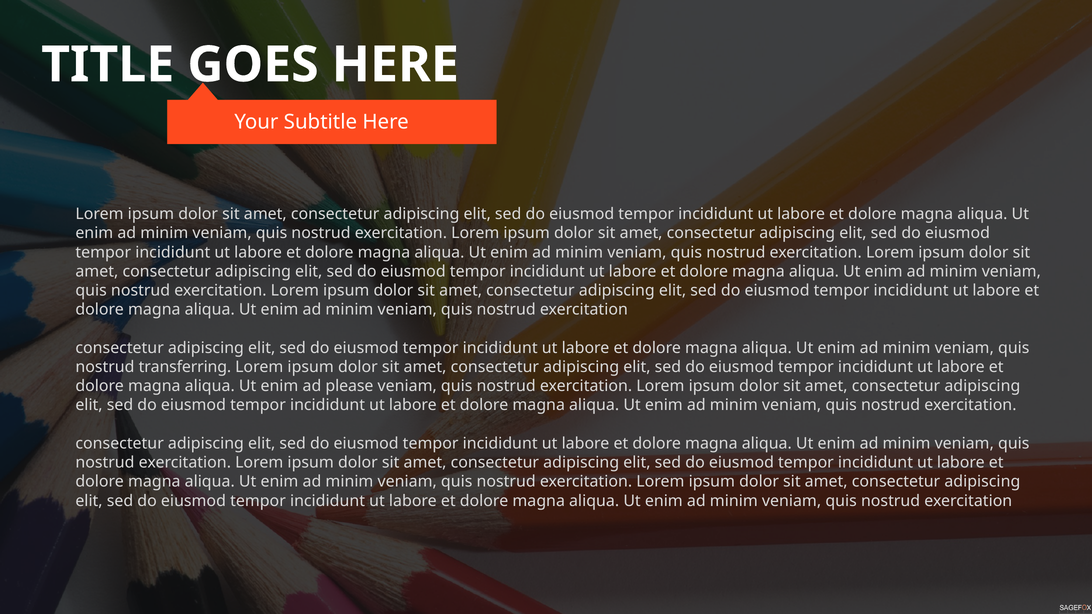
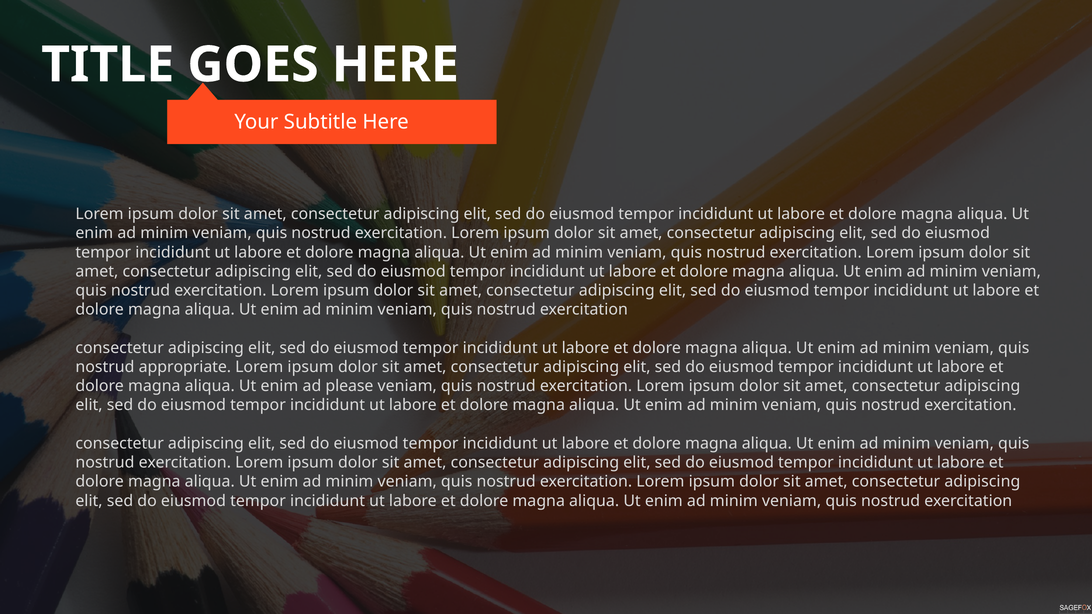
transferring: transferring -> appropriate
